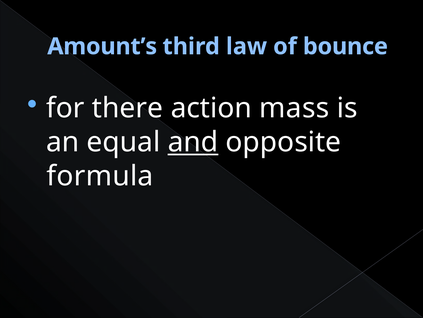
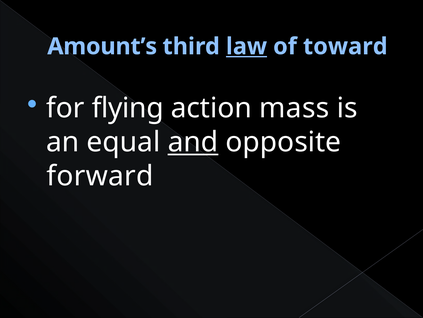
law underline: none -> present
bounce: bounce -> toward
there: there -> flying
formula: formula -> forward
